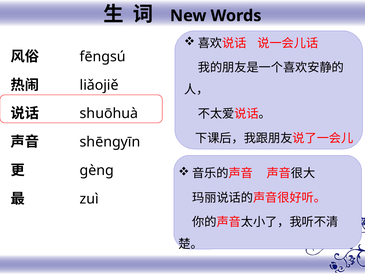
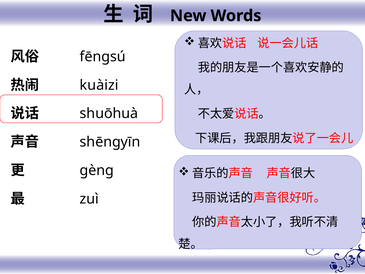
liǎojiě: liǎojiě -> kuàizi
